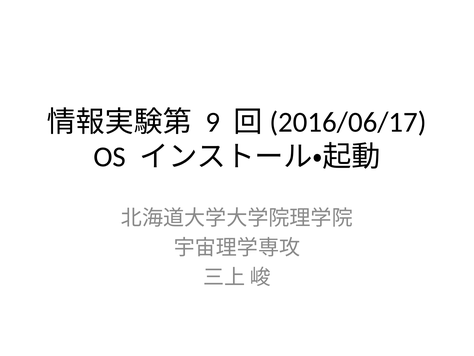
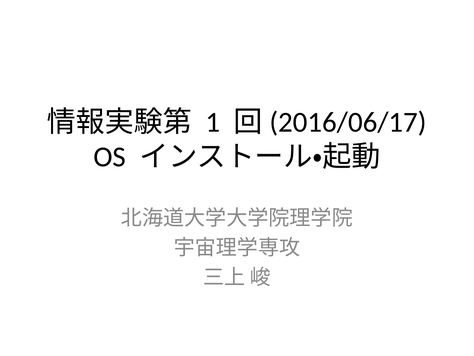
9: 9 -> 1
